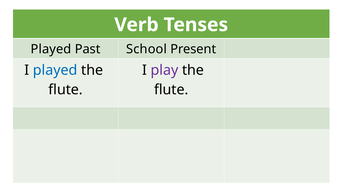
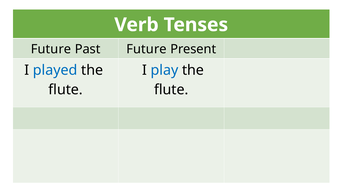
Played at (51, 49): Played -> Future
Past School: School -> Future
play colour: purple -> blue
